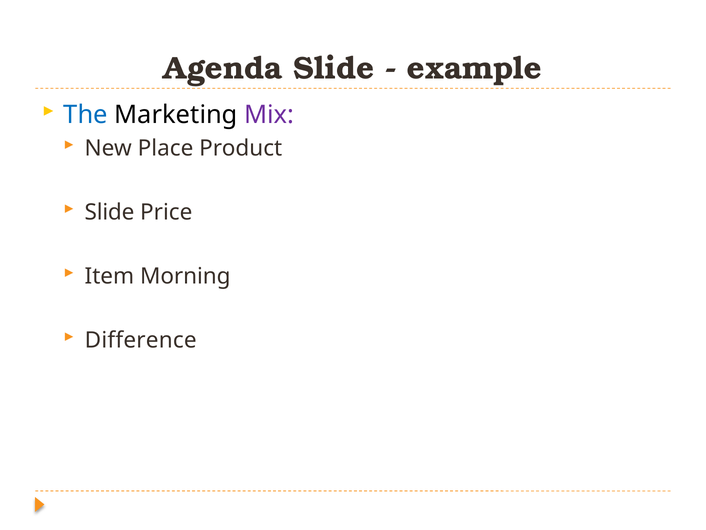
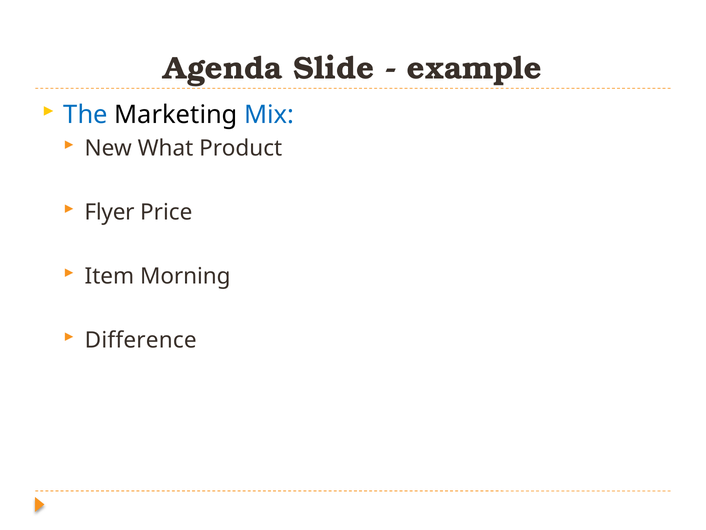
Mix colour: purple -> blue
Place: Place -> What
Slide at (109, 212): Slide -> Flyer
